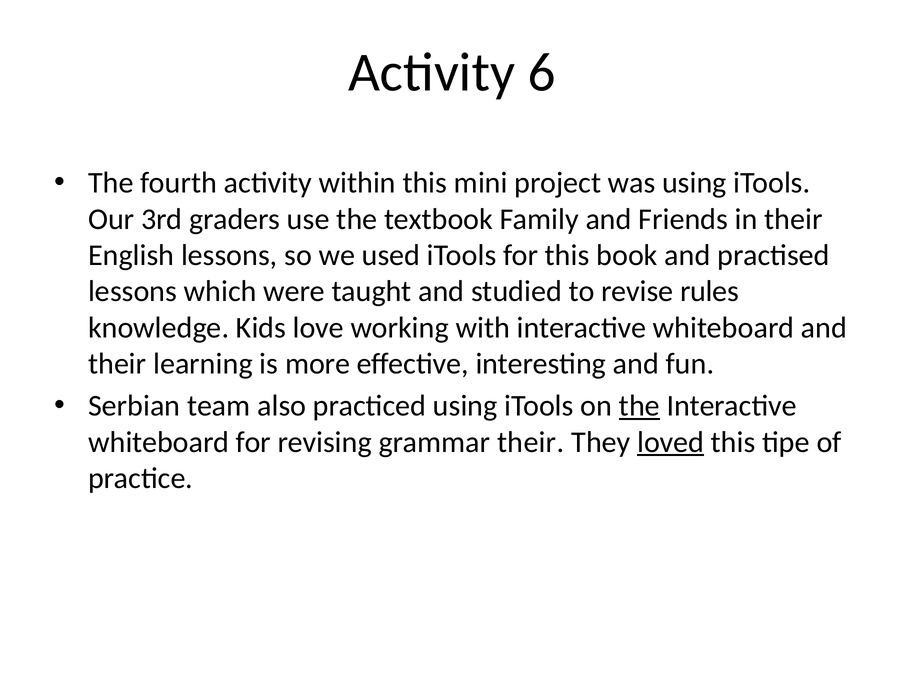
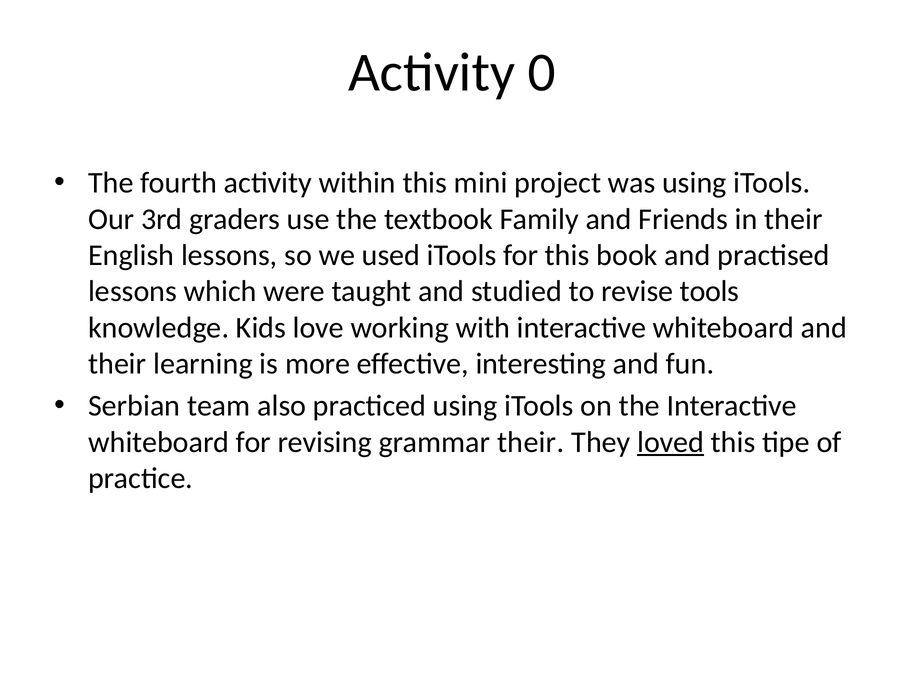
6: 6 -> 0
rules: rules -> tools
the at (639, 406) underline: present -> none
